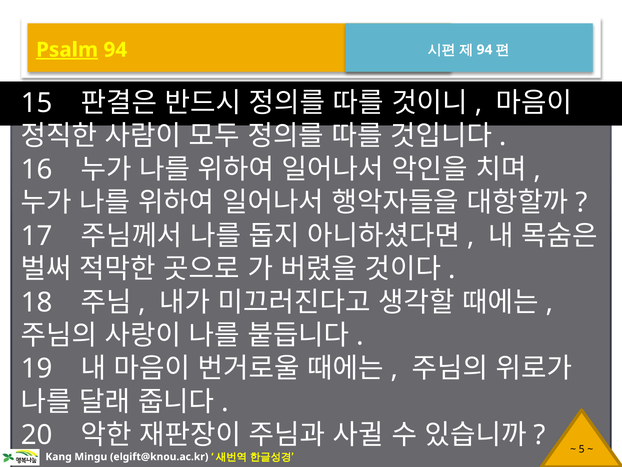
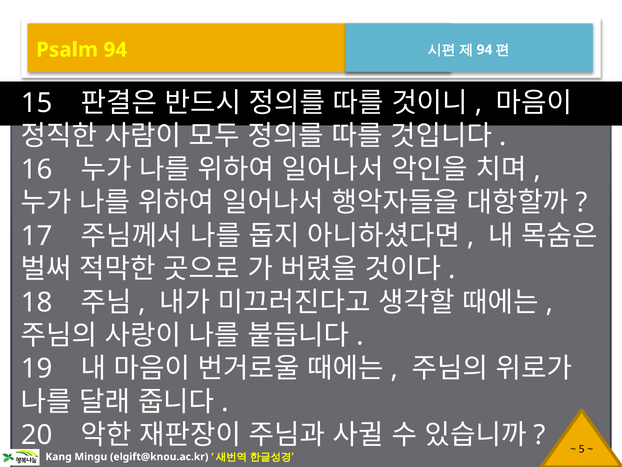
Psalm underline: present -> none
